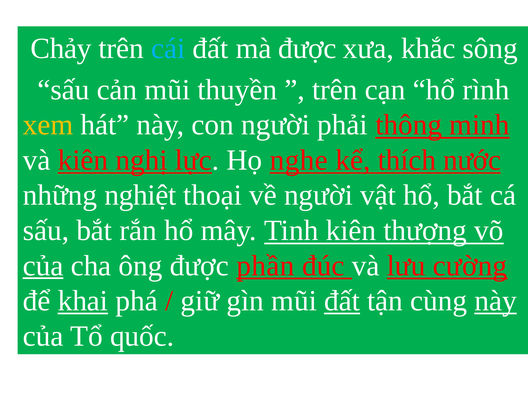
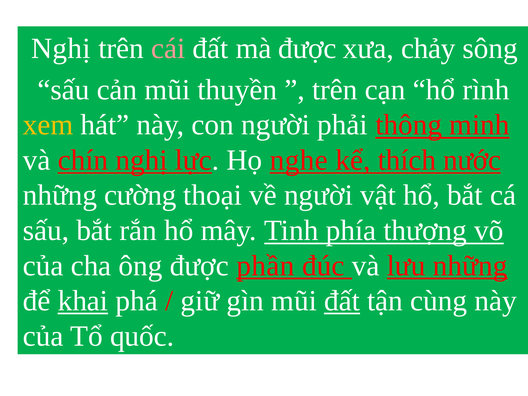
Chảy at (61, 49): Chảy -> Nghị
cái colour: light blue -> pink
khắc: khắc -> chảy
và kiên: kiên -> chín
nghiệt: nghiệt -> cường
Tinh kiên: kiên -> phía
của at (43, 266) underline: present -> none
lưu cường: cường -> những
này at (496, 301) underline: present -> none
